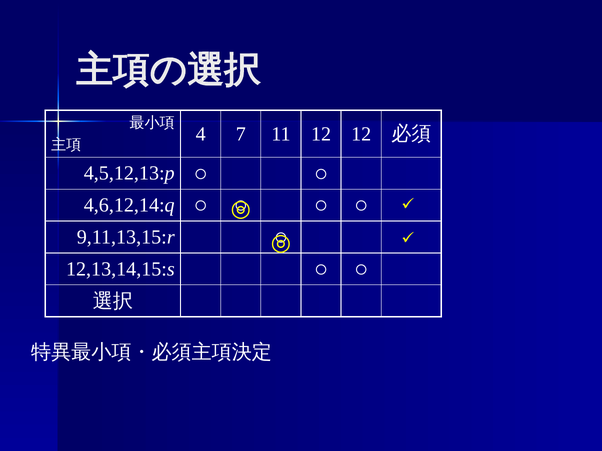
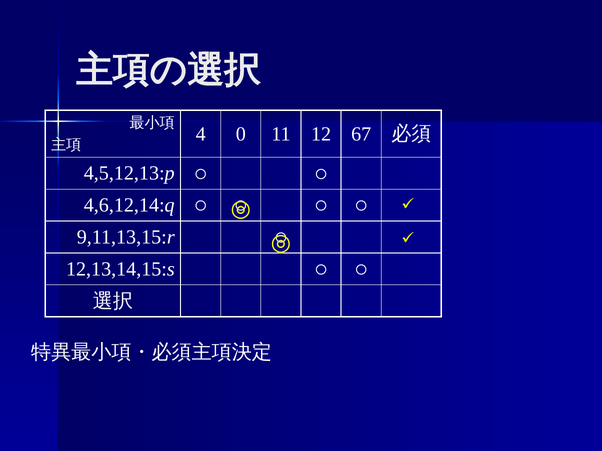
7: 7 -> 0
12 12: 12 -> 67
